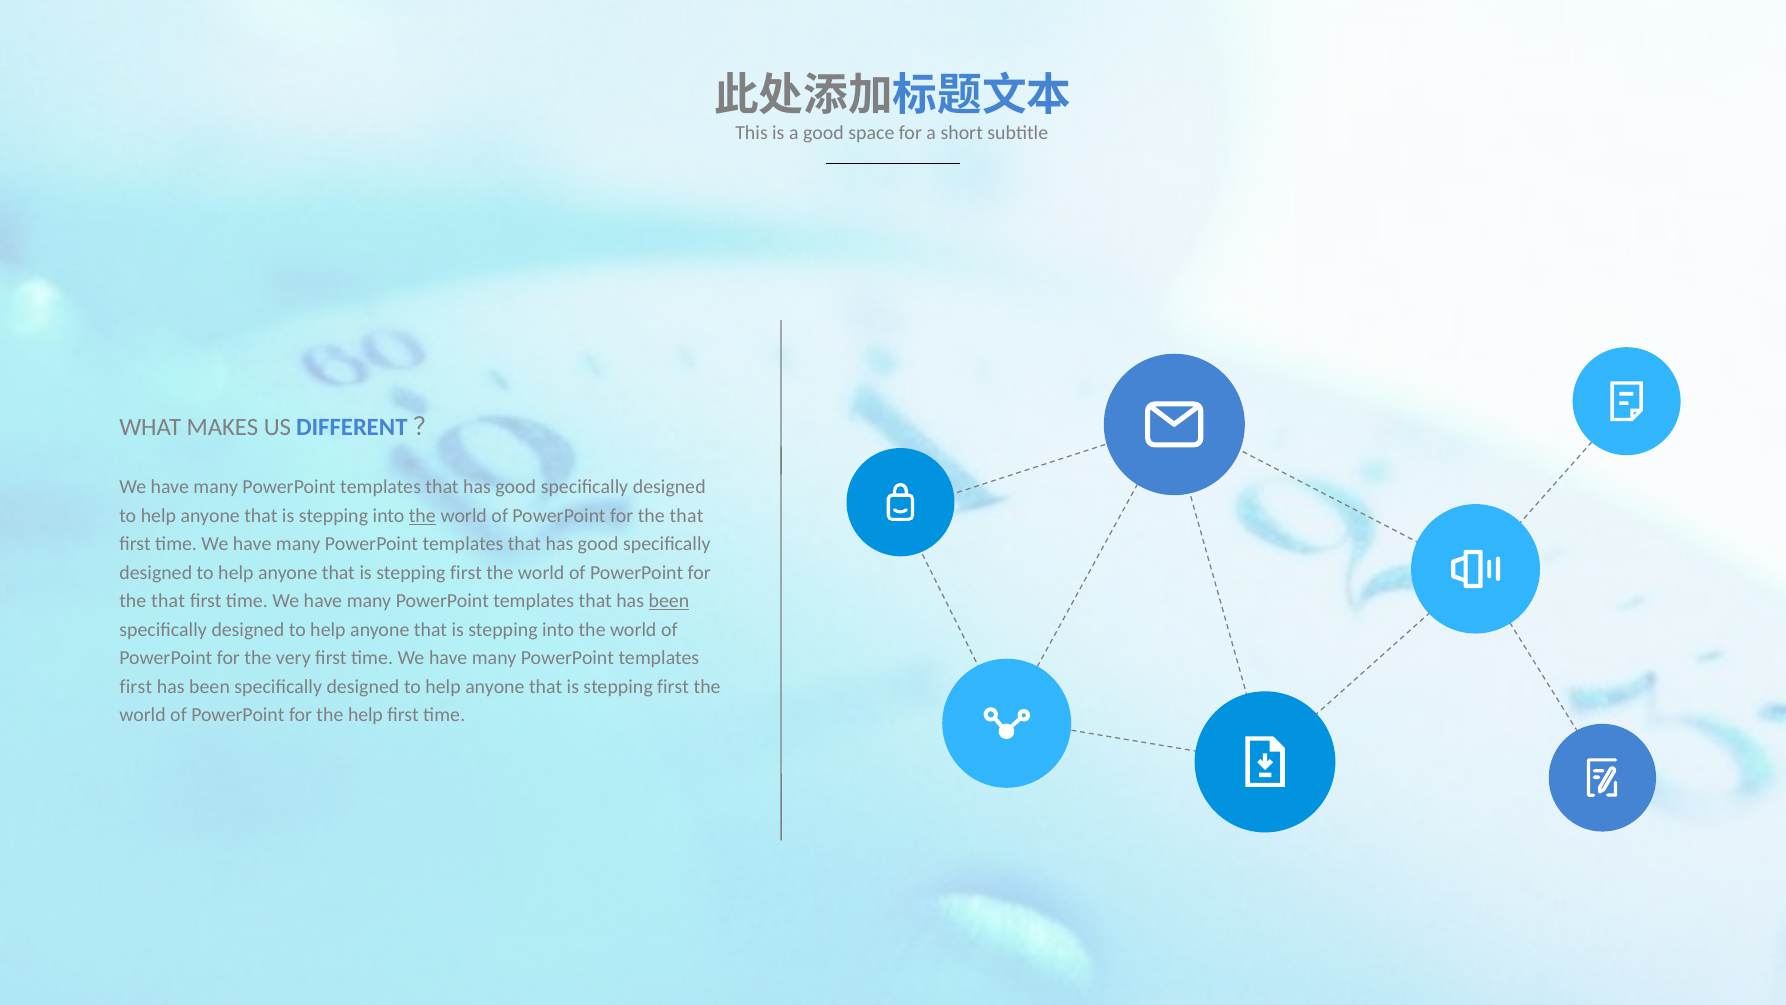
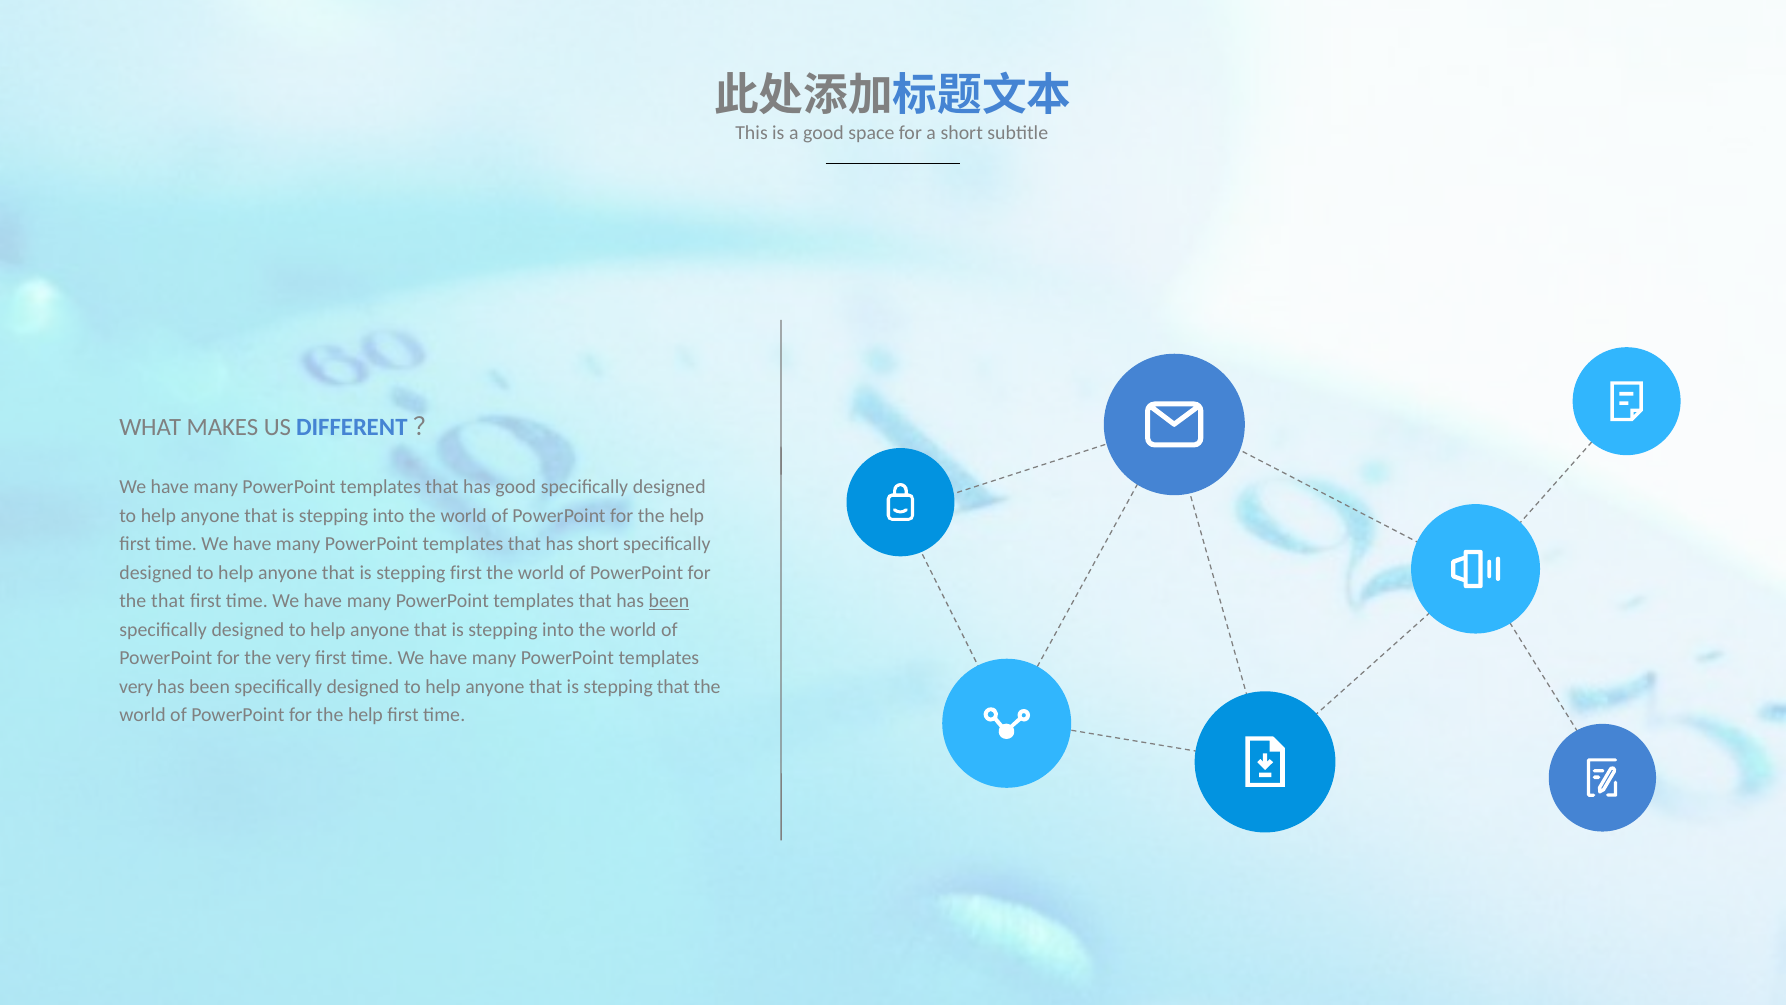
the at (422, 516) underline: present -> none
that at (687, 516): that -> help
good at (598, 544): good -> short
first at (136, 687): first -> very
first at (673, 687): first -> that
